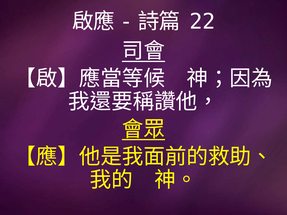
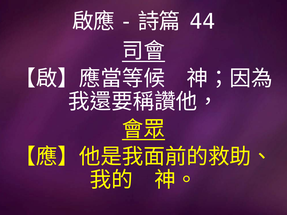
22: 22 -> 44
